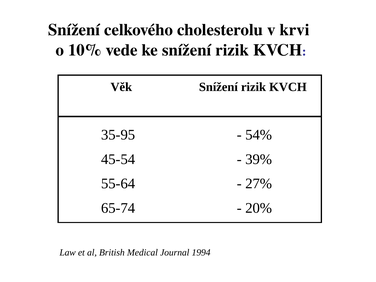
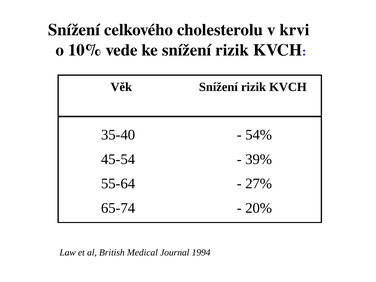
35-95: 35-95 -> 35-40
